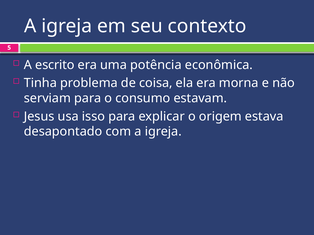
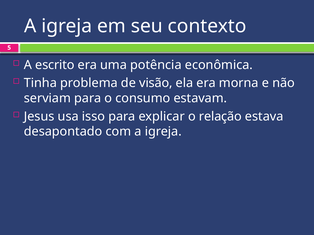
coisa: coisa -> visão
origem: origem -> relação
